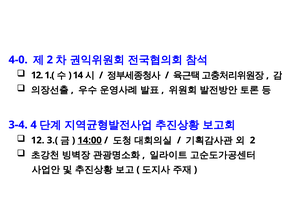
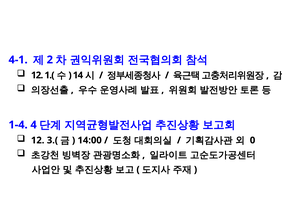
4-0: 4-0 -> 4-1
3-4: 3-4 -> 1-4
14:00 underline: present -> none
2 at (253, 141): 2 -> 0
